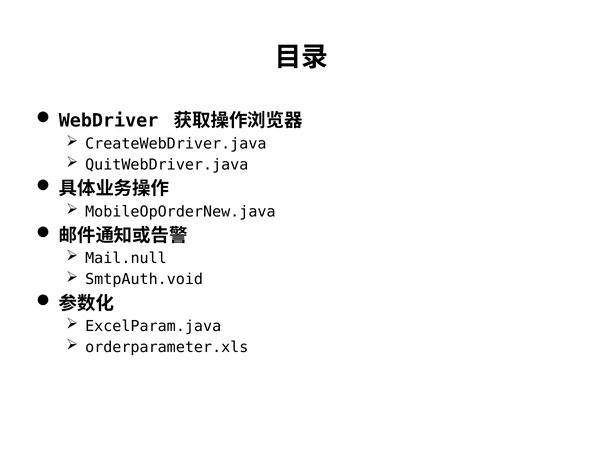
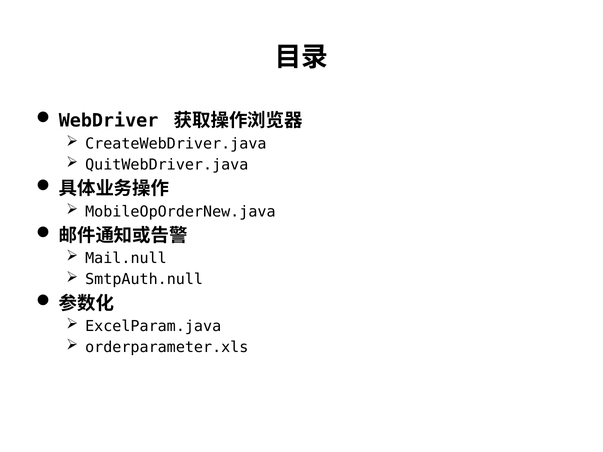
SmtpAuth.void: SmtpAuth.void -> SmtpAuth.null
